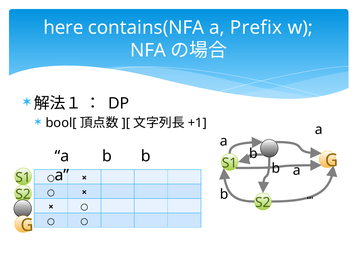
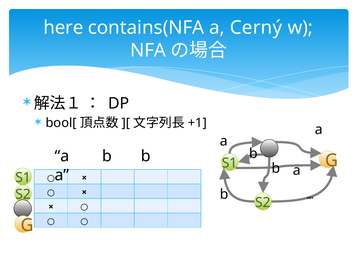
Prefix: Prefix -> Cerný
